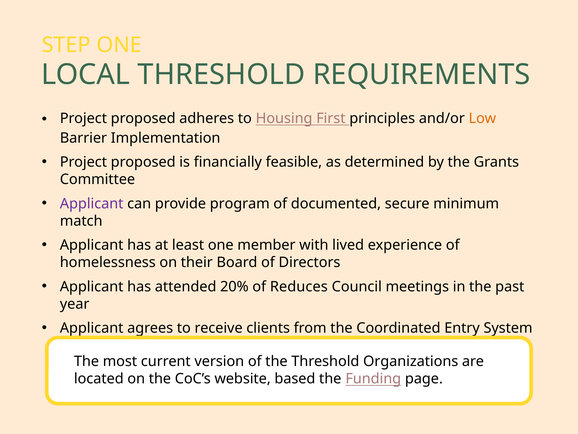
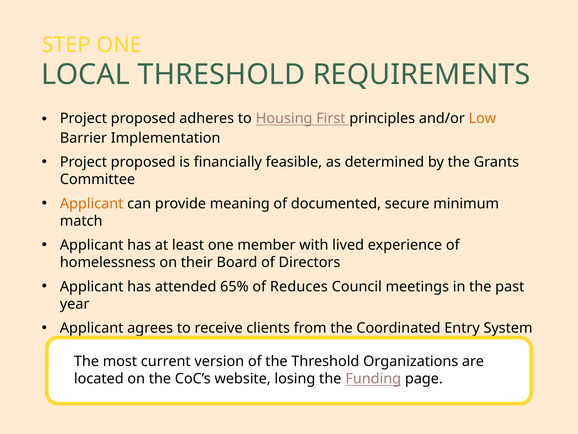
Applicant at (92, 203) colour: purple -> orange
program: program -> meaning
20%: 20% -> 65%
based: based -> losing
